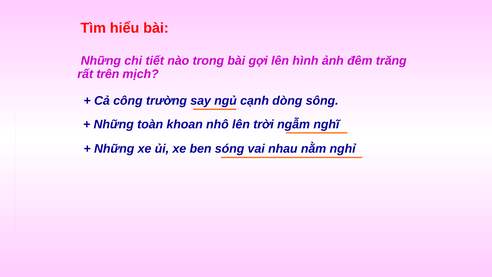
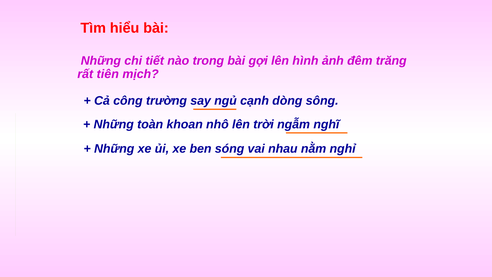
trên: trên -> tiên
